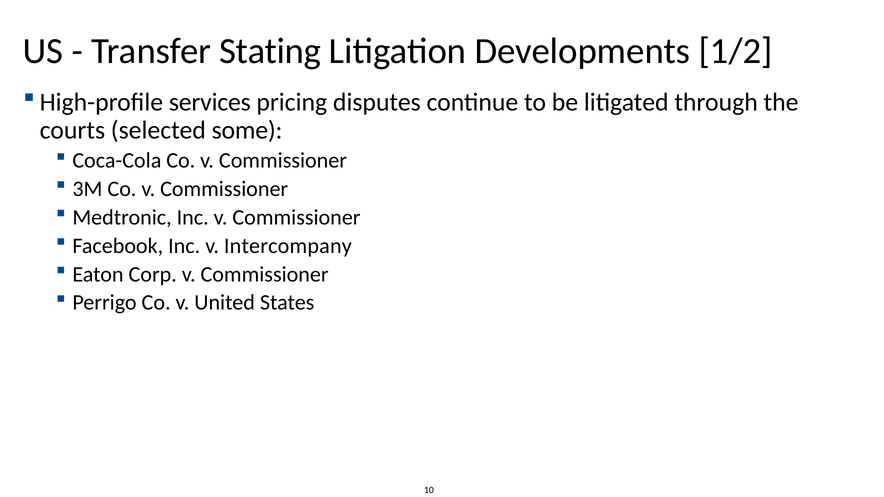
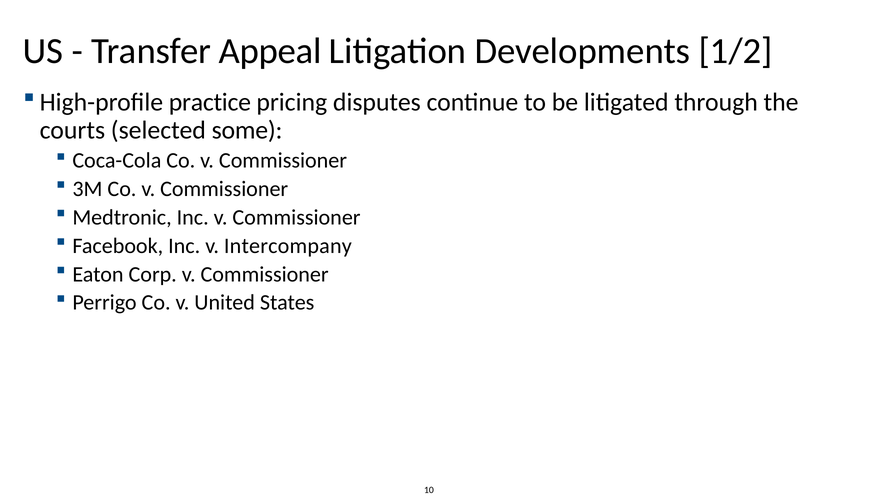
Stating: Stating -> Appeal
services: services -> practice
